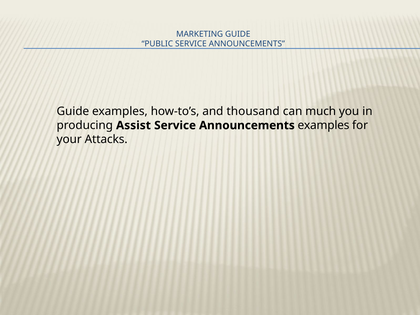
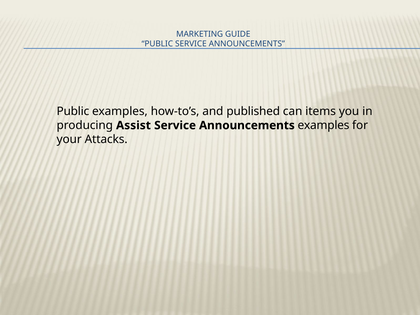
Guide at (73, 111): Guide -> Public
thousand: thousand -> published
much: much -> items
